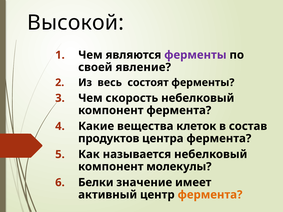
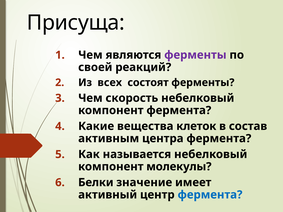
Высокой: Высокой -> Присуща
явление: явление -> реакций
весь: весь -> всех
продуктов: продуктов -> активным
фермента at (210, 195) colour: orange -> blue
